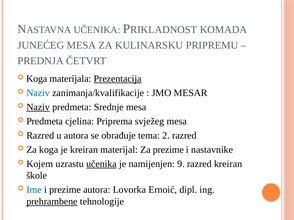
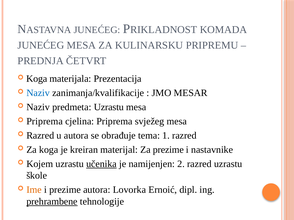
UČENIKA at (97, 30): UČENIKA -> JUNEĆEG
Prezentacija underline: present -> none
Naziv at (38, 107) underline: present -> none
predmeta Srednje: Srednje -> Uzrastu
Predmeta at (45, 122): Predmeta -> Priprema
2: 2 -> 1
9: 9 -> 2
razred kreiran: kreiran -> uzrastu
Ime colour: blue -> orange
